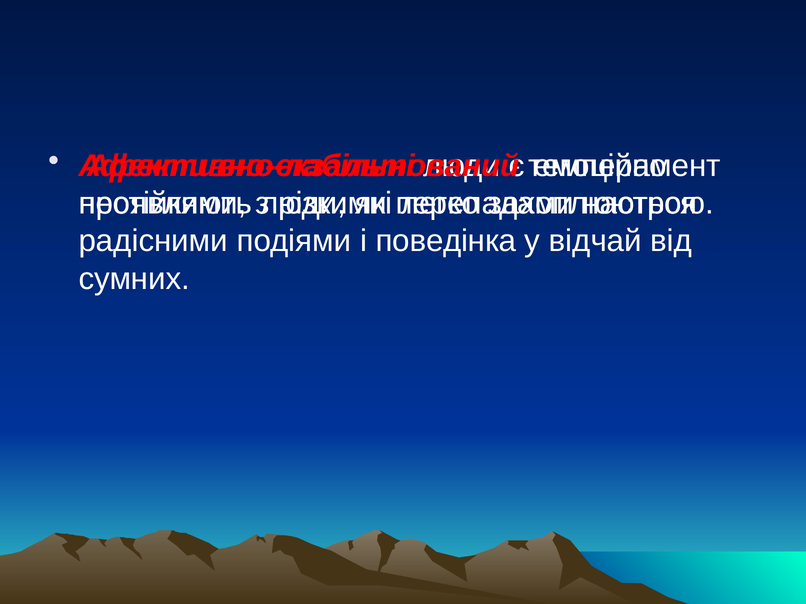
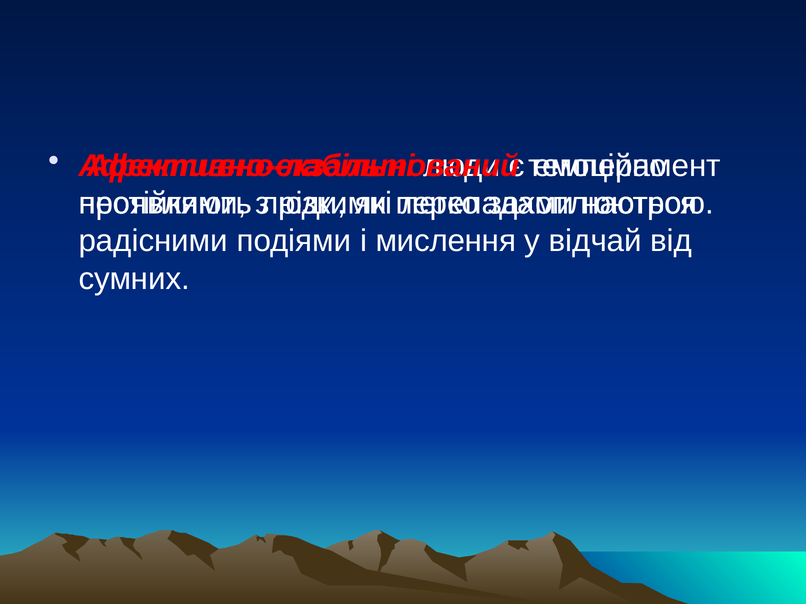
поведінка: поведінка -> мислення
